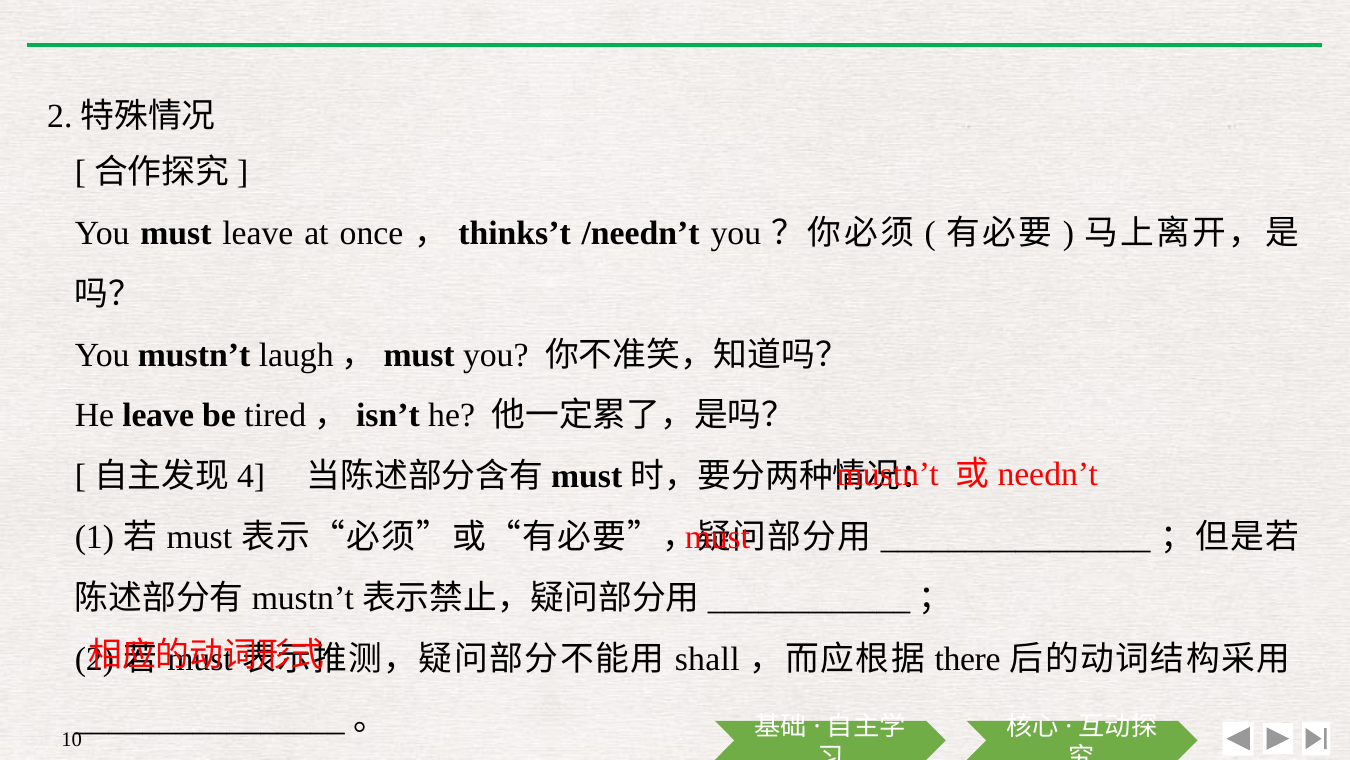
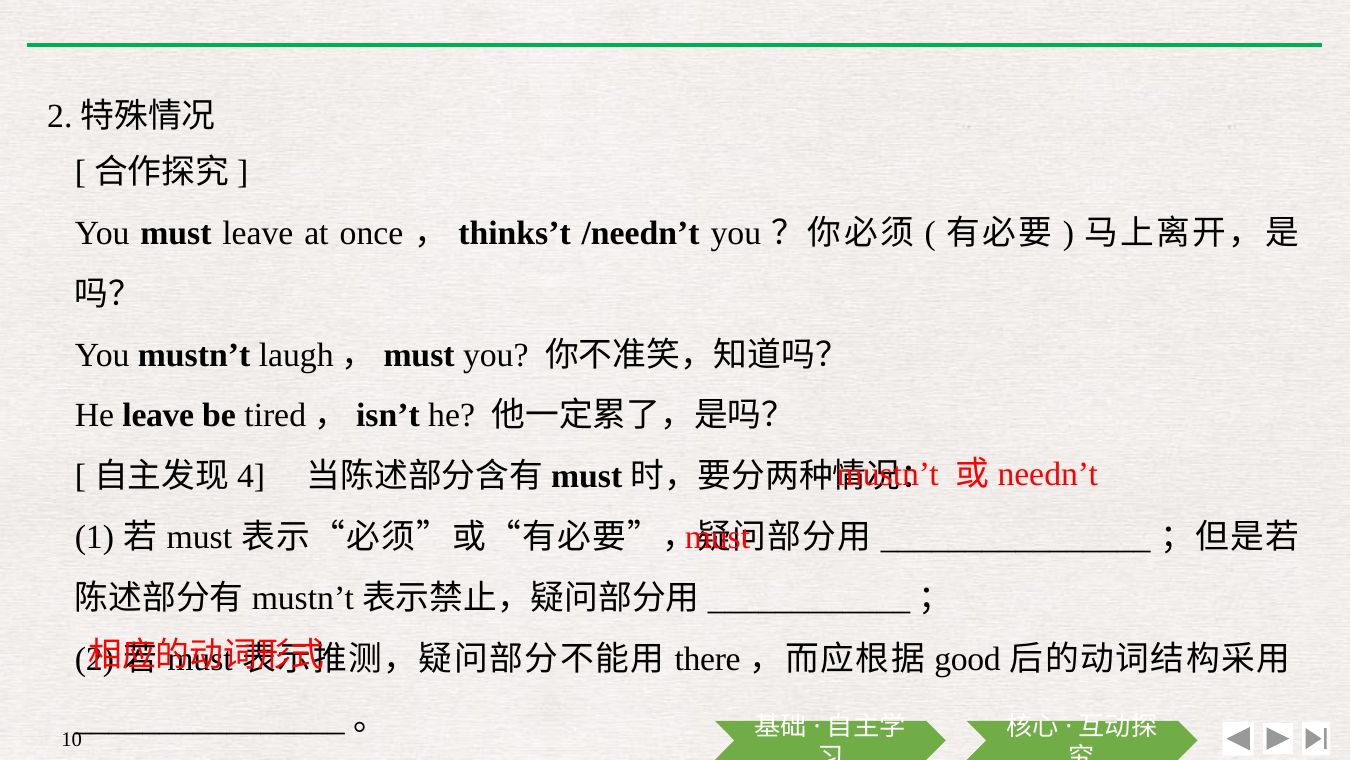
shall: shall -> there
there: there -> good
